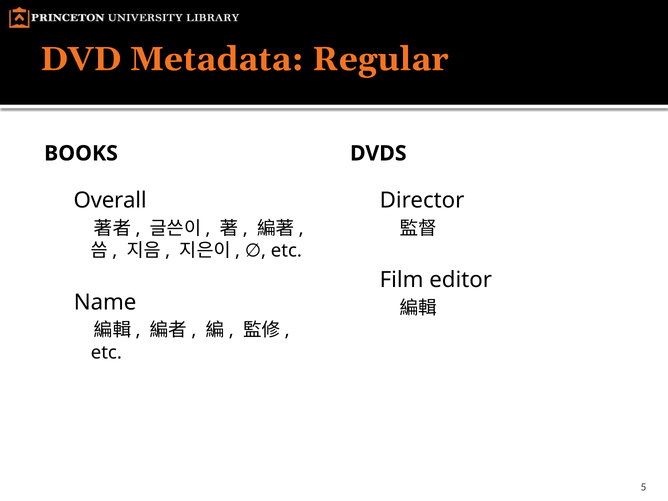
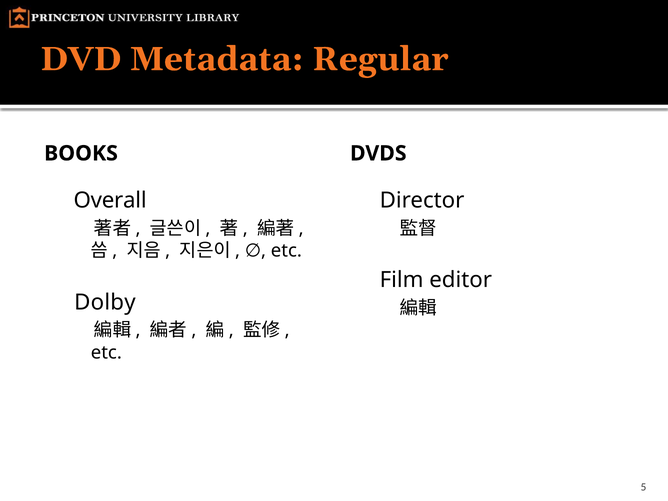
Name: Name -> Dolby
